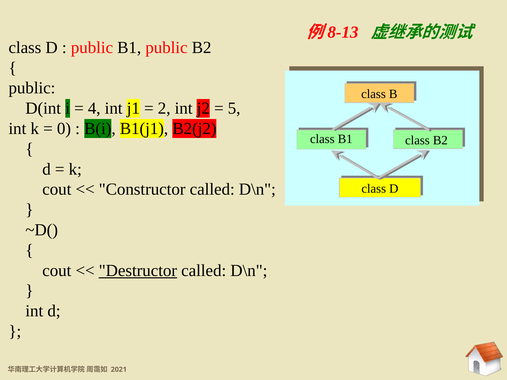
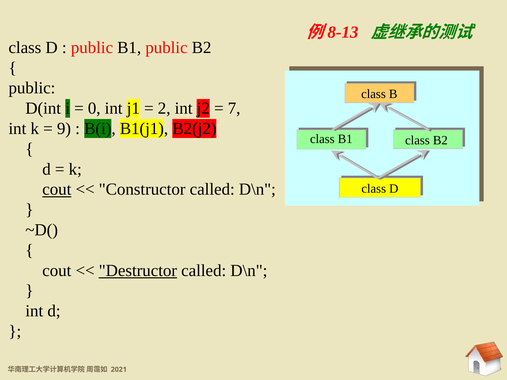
4: 4 -> 0
5: 5 -> 7
0: 0 -> 9
cout at (57, 190) underline: none -> present
